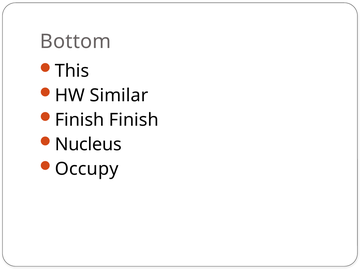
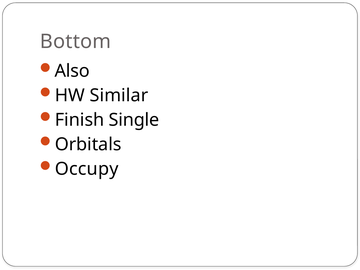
This: This -> Also
Finish Finish: Finish -> Single
Nucleus: Nucleus -> Orbitals
